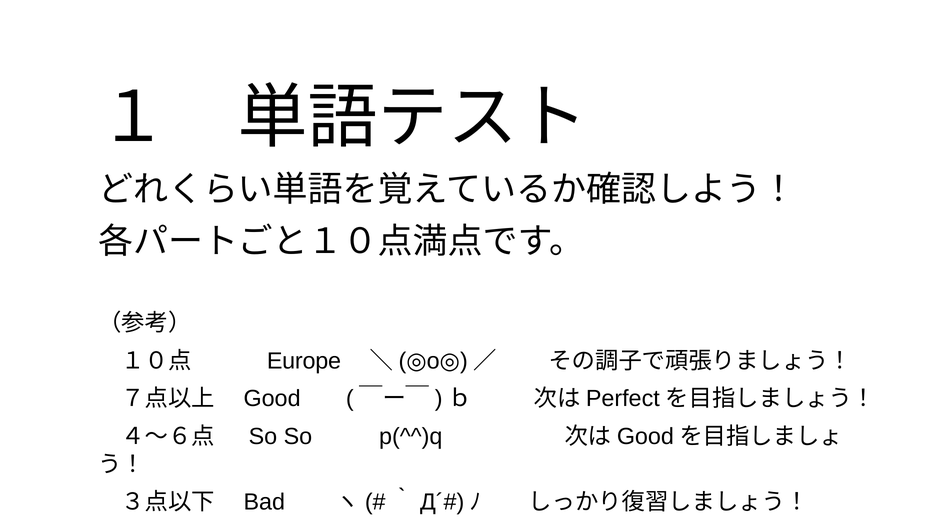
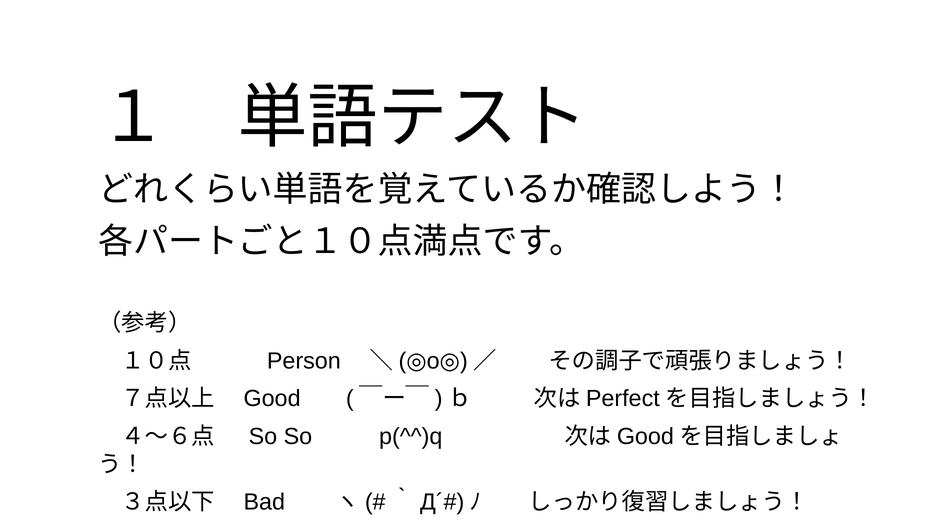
Europe: Europe -> Person
